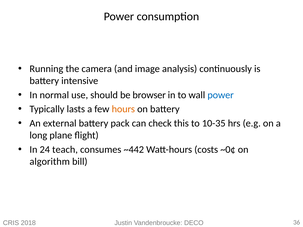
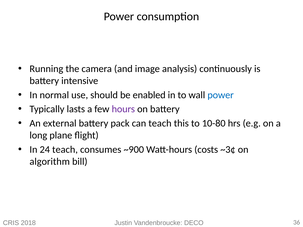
browser: browser -> enabled
hours colour: orange -> purple
can check: check -> teach
10-35: 10-35 -> 10-80
~442: ~442 -> ~900
~0¢: ~0¢ -> ~3¢
